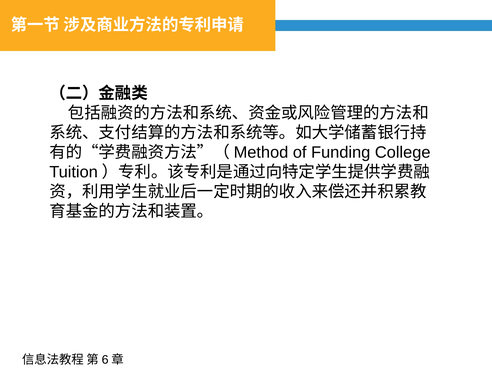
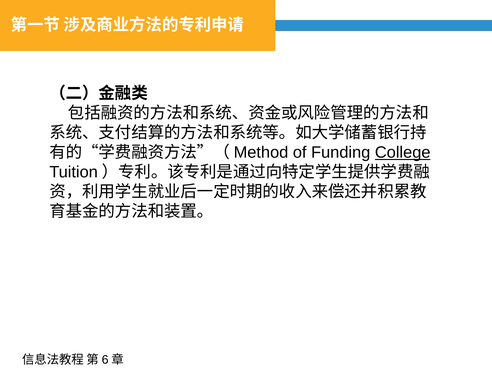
College underline: none -> present
